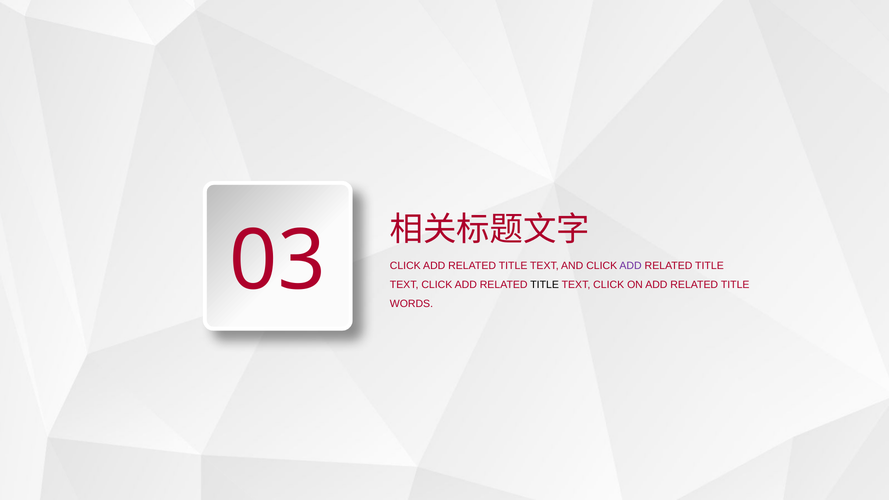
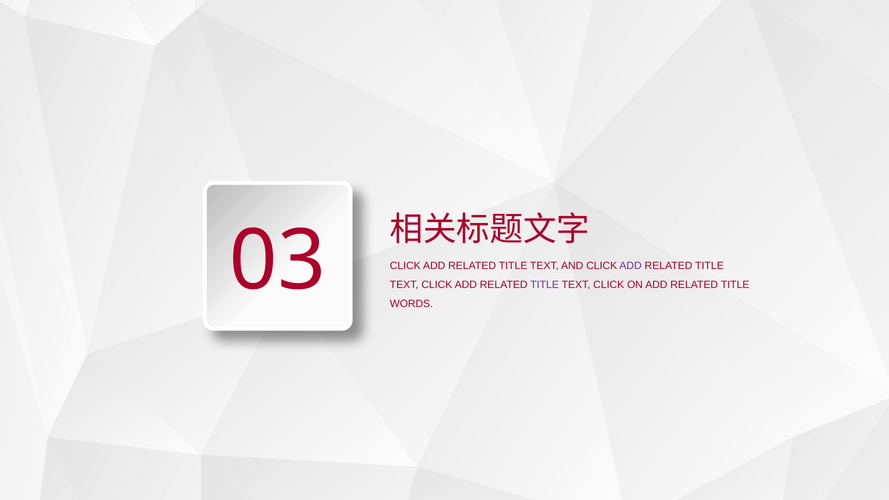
TITLE at (545, 285) colour: black -> purple
